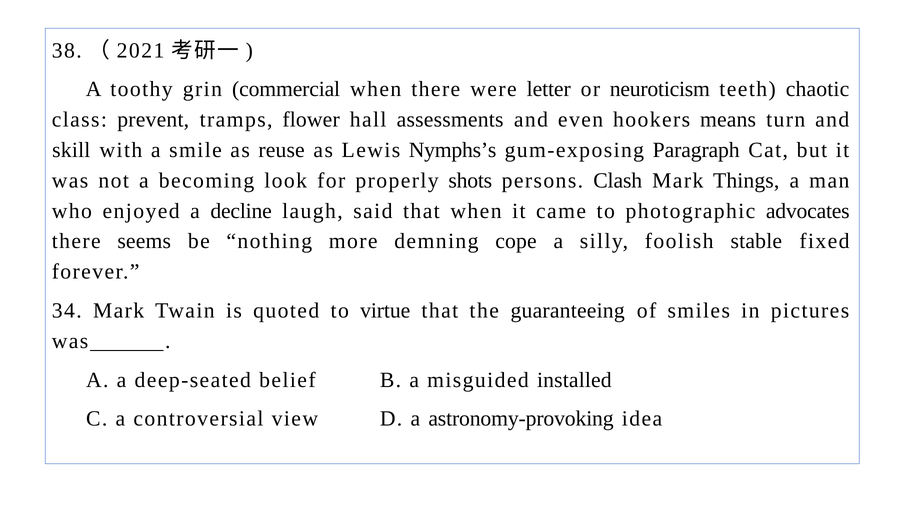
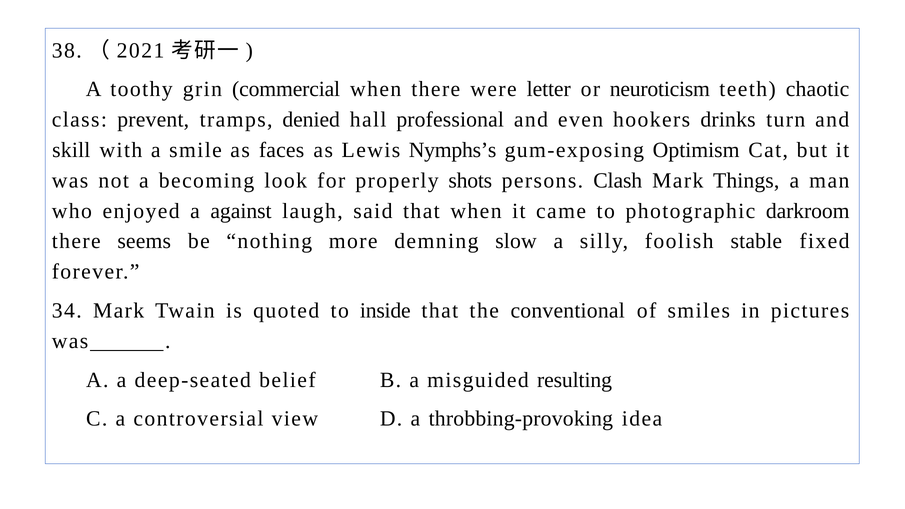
flower: flower -> denied
assessments: assessments -> professional
means: means -> drinks
reuse: reuse -> faces
Paragraph: Paragraph -> Optimism
decline: decline -> against
advocates: advocates -> darkroom
cope: cope -> slow
virtue: virtue -> inside
guaranteeing: guaranteeing -> conventional
installed: installed -> resulting
astronomy-provoking: astronomy-provoking -> throbbing-provoking
